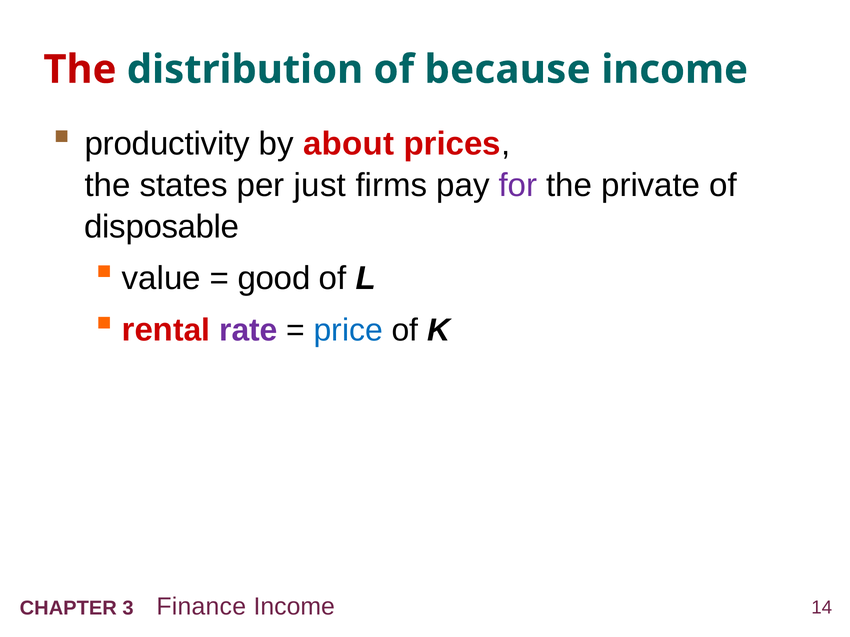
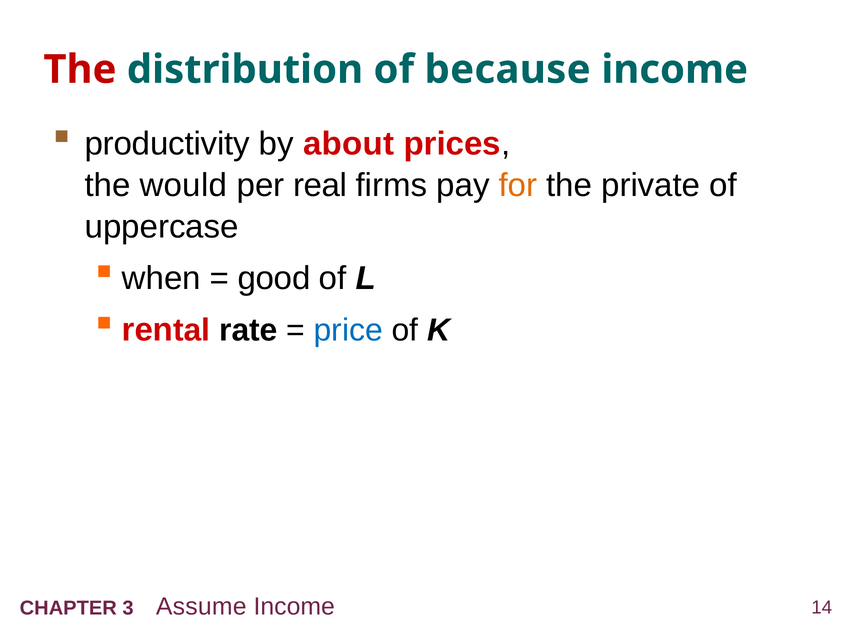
states: states -> would
just: just -> real
for colour: purple -> orange
disposable: disposable -> uppercase
value: value -> when
rate colour: purple -> black
Finance: Finance -> Assume
